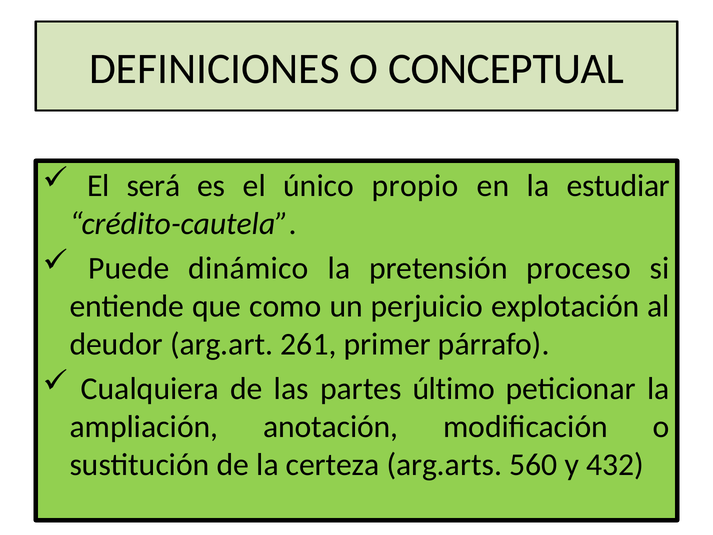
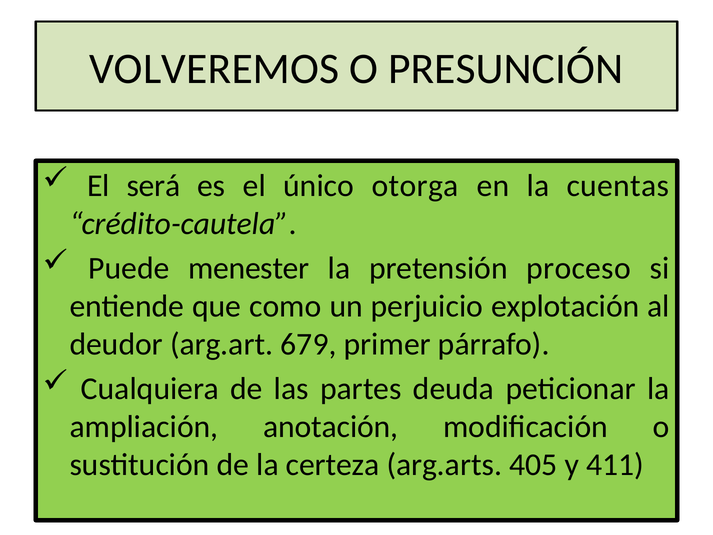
DEFINICIONES: DEFINICIONES -> VOLVEREMOS
CONCEPTUAL: CONCEPTUAL -> PRESUNCIÓN
propio: propio -> otorga
estudiar: estudiar -> cuentas
dinámico: dinámico -> menester
261: 261 -> 679
último: último -> deuda
560: 560 -> 405
432: 432 -> 411
